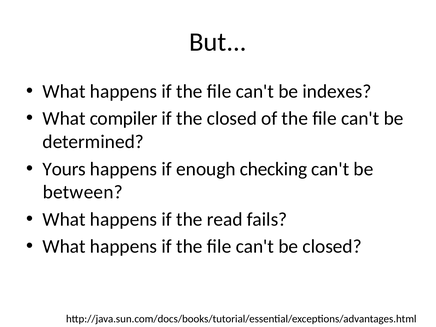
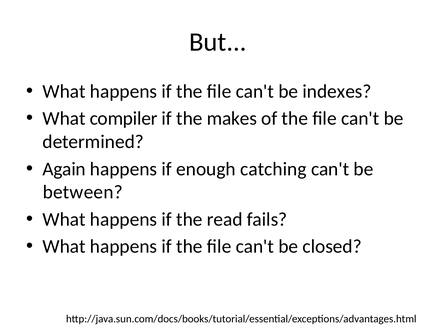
the closed: closed -> makes
Yours: Yours -> Again
checking: checking -> catching
